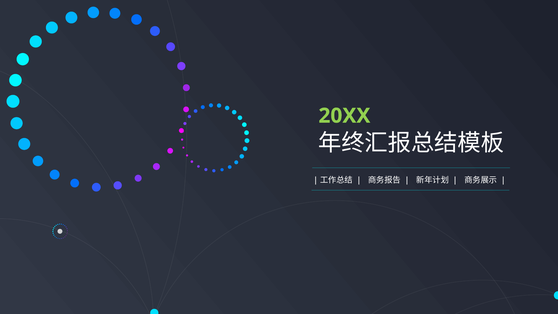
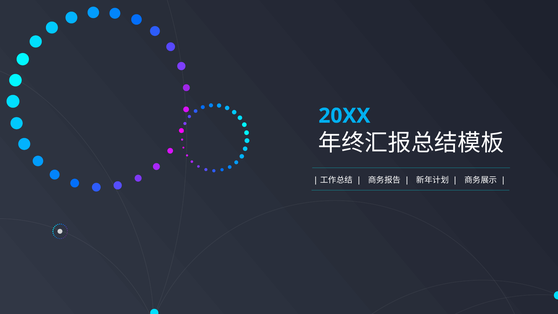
20XX colour: light green -> light blue
